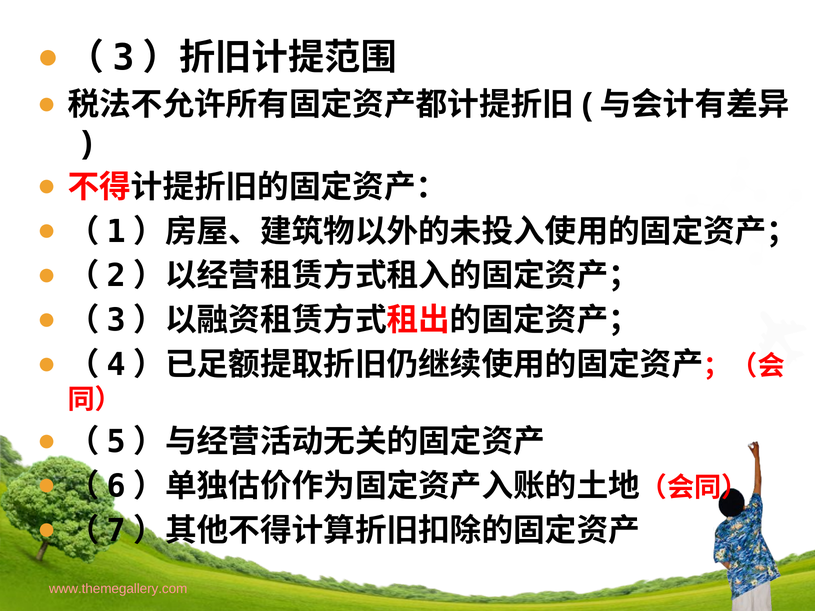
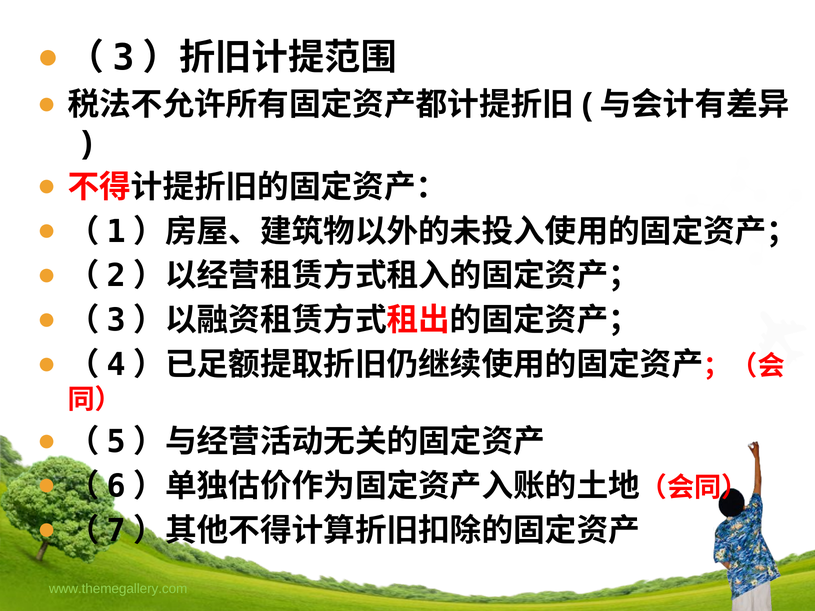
www.themegallery.com colour: pink -> light green
